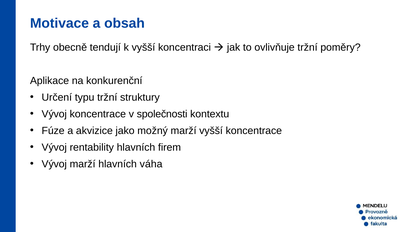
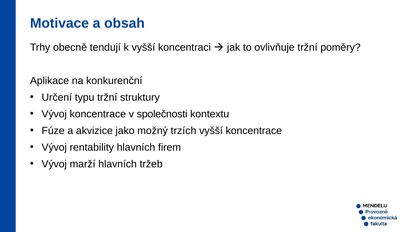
možný marží: marží -> trzích
váha: váha -> tržeb
